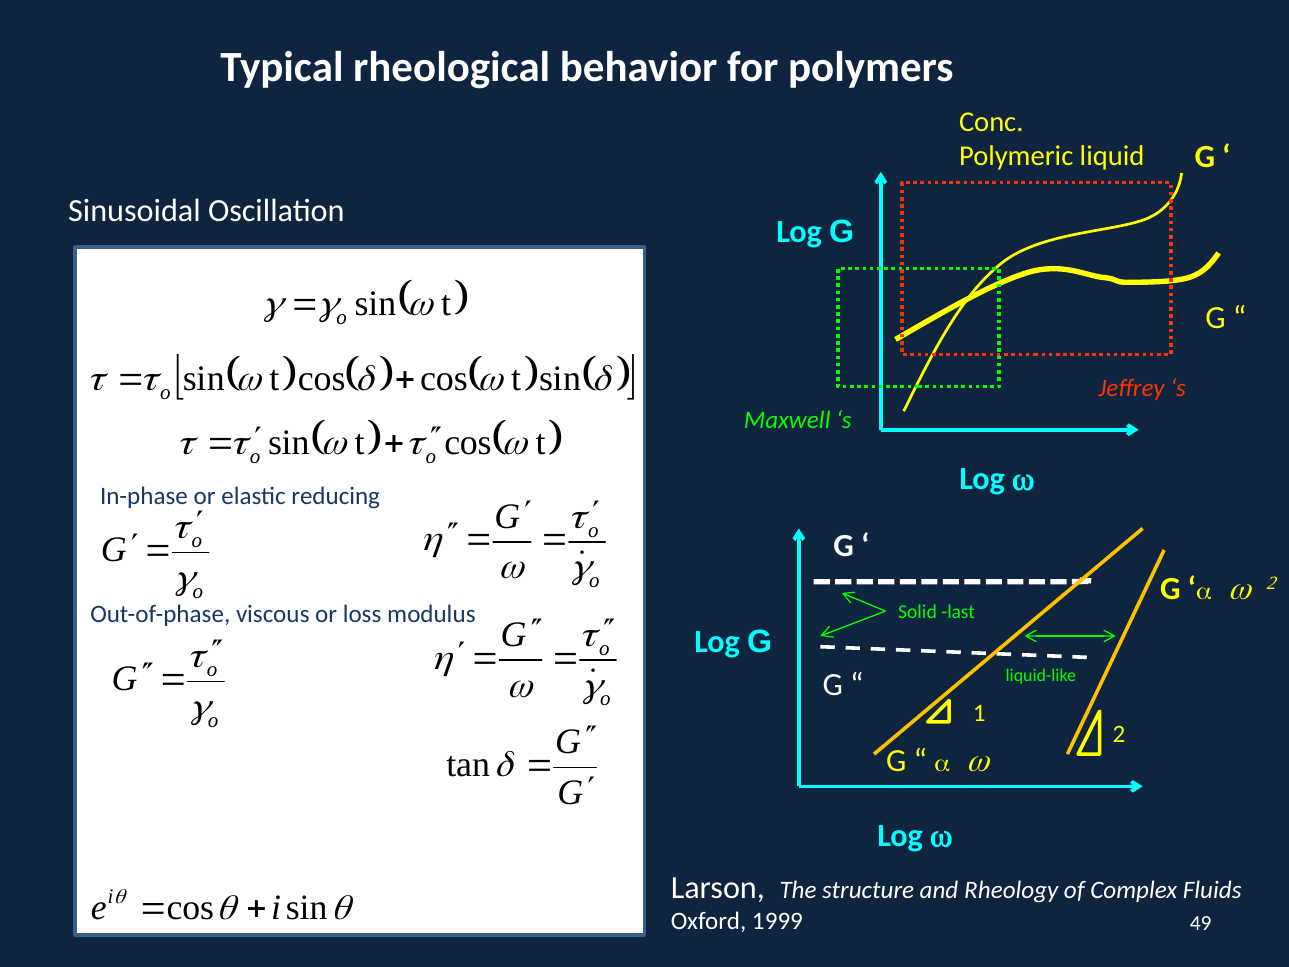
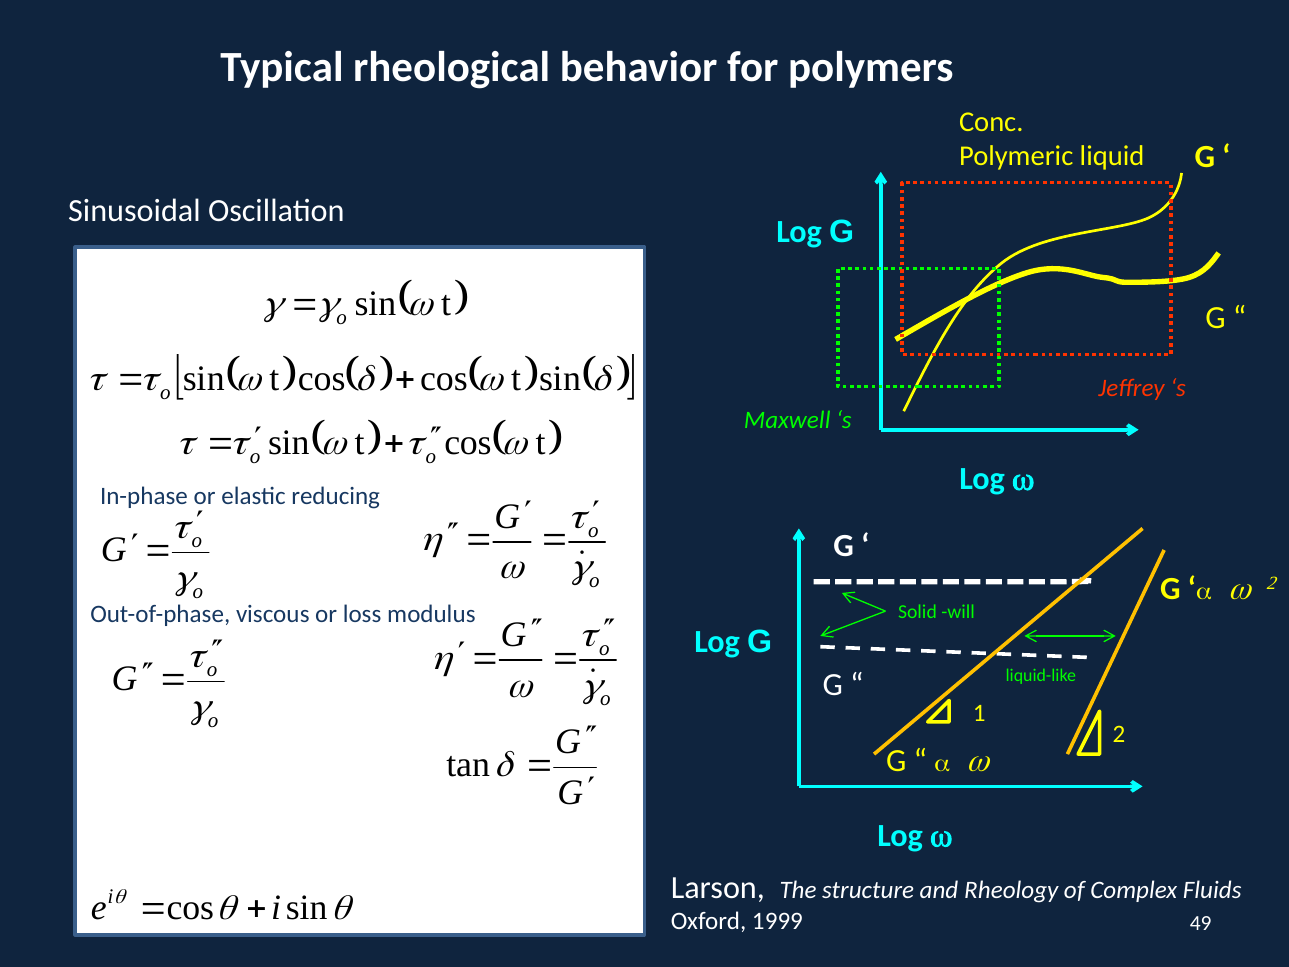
last: last -> will
